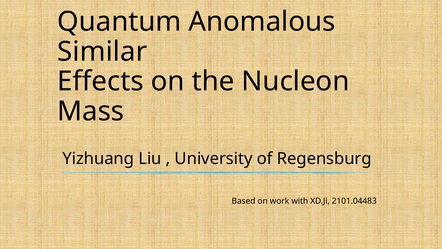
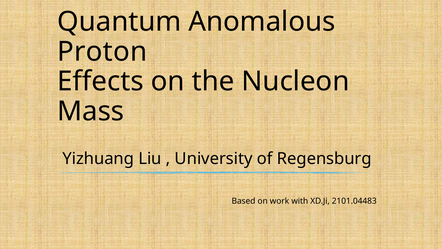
Similar: Similar -> Proton
